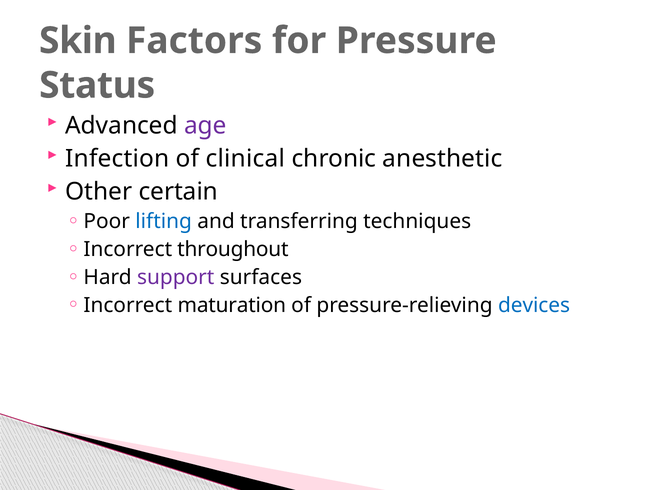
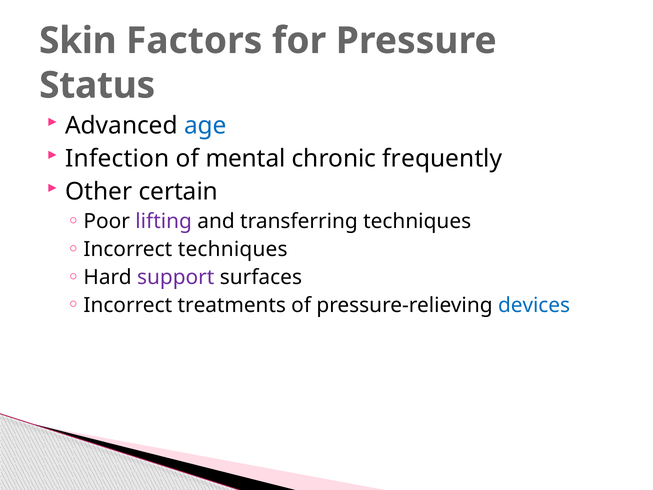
age colour: purple -> blue
clinical: clinical -> mental
anesthetic: anesthetic -> frequently
lifting colour: blue -> purple
Incorrect throughout: throughout -> techniques
maturation: maturation -> treatments
